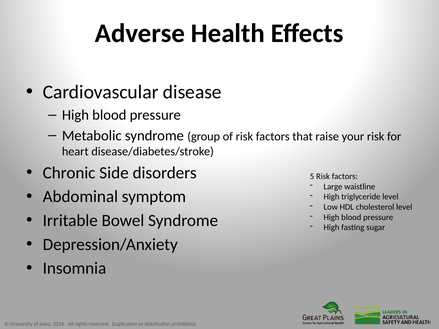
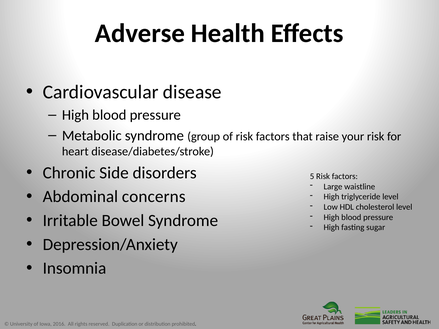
symptom: symptom -> concerns
